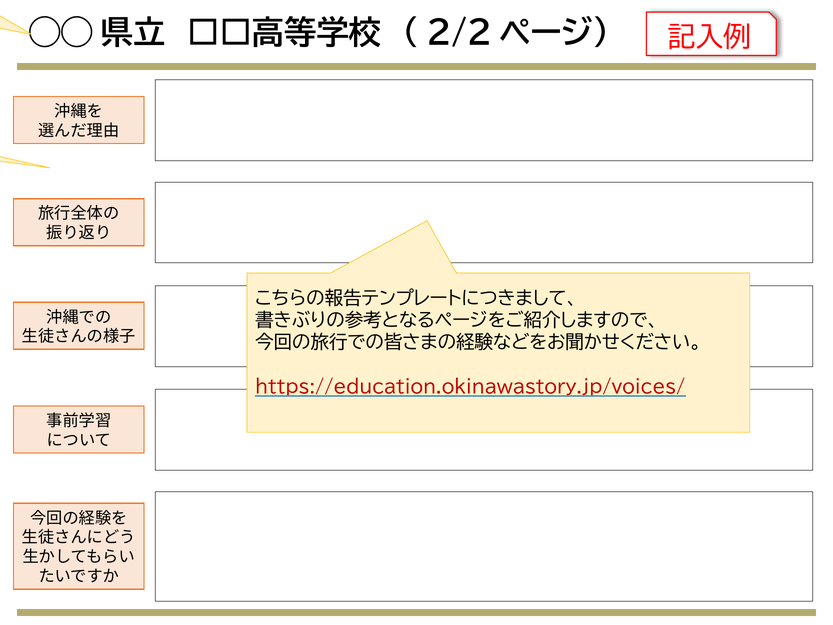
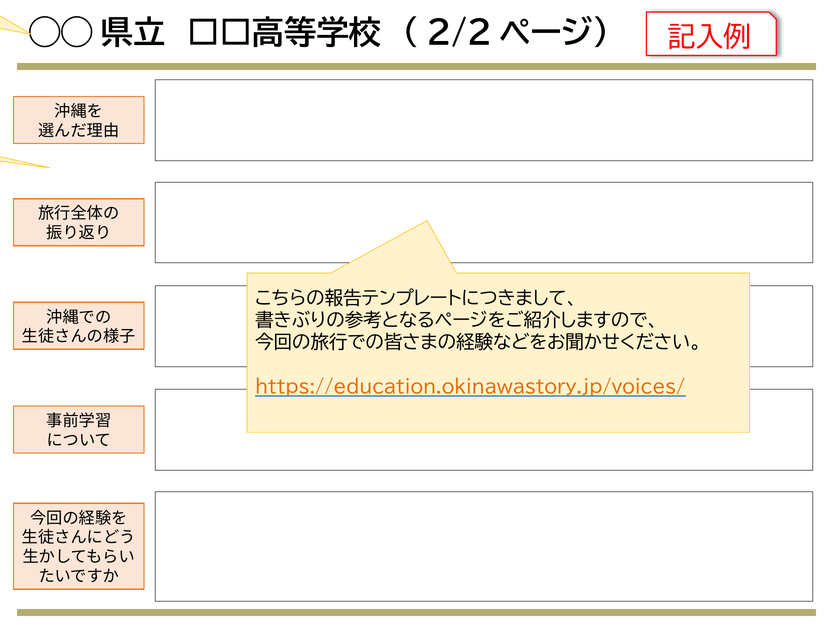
https://education.okinawastory.jp/voices/ colour: red -> orange
